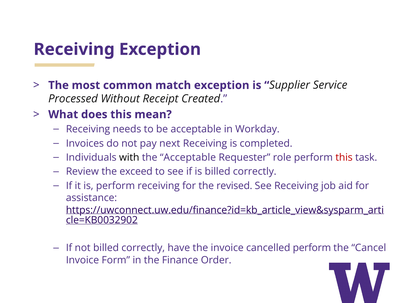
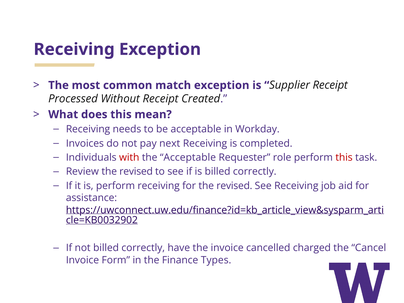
Supplier Service: Service -> Receipt
with colour: black -> red
Review the exceed: exceed -> revised
cancelled perform: perform -> charged
Order: Order -> Types
